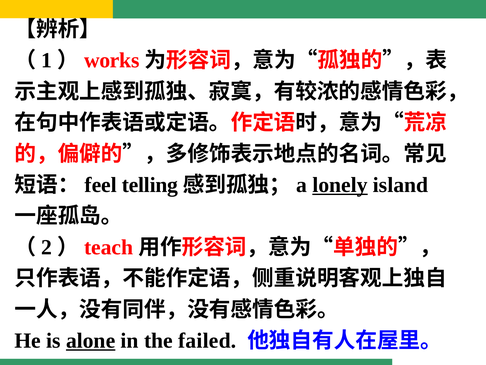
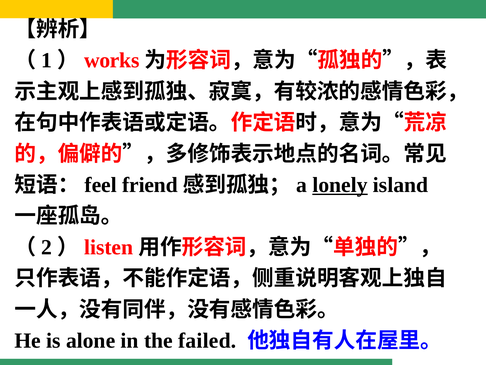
telling: telling -> friend
teach: teach -> listen
alone underline: present -> none
